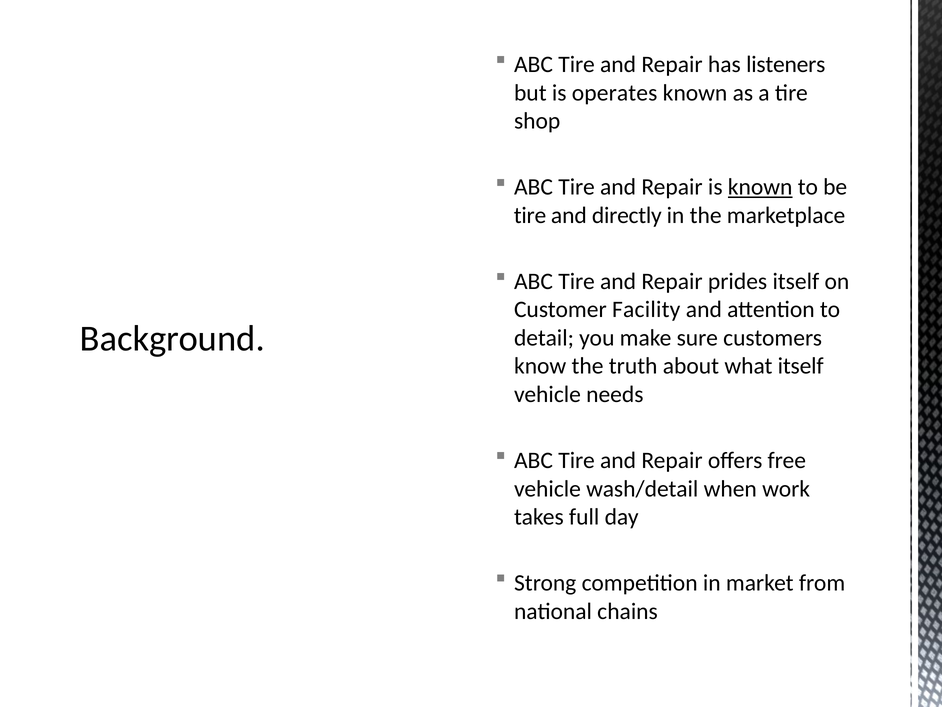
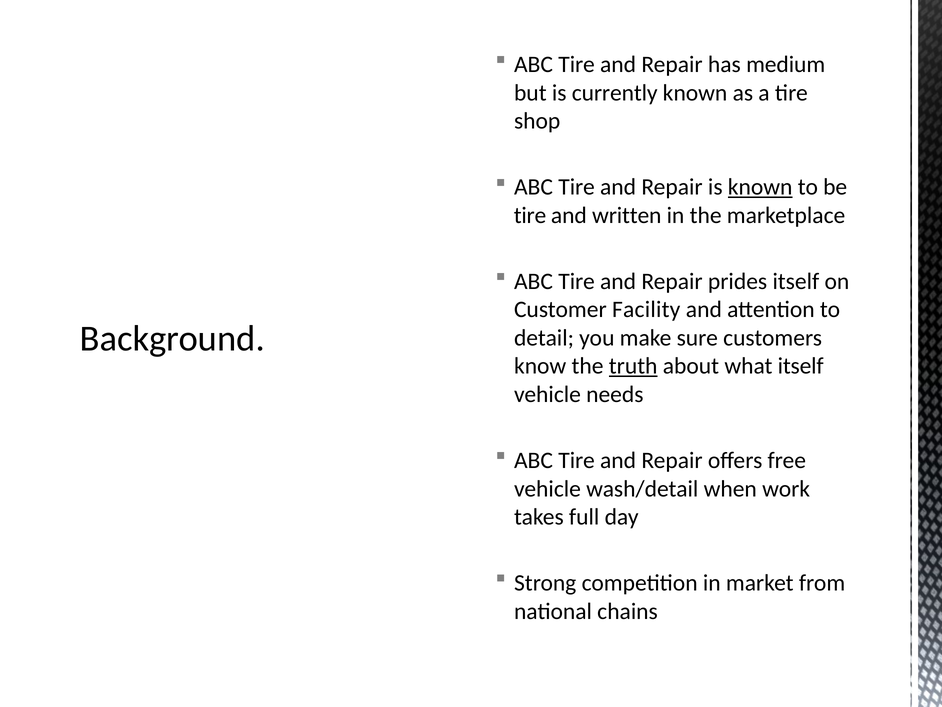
listeners: listeners -> medium
operates: operates -> currently
directly: directly -> written
truth underline: none -> present
